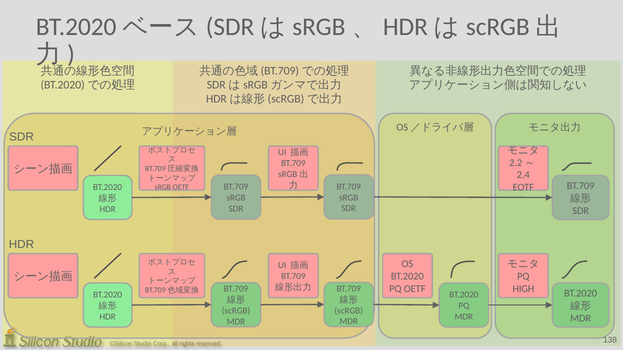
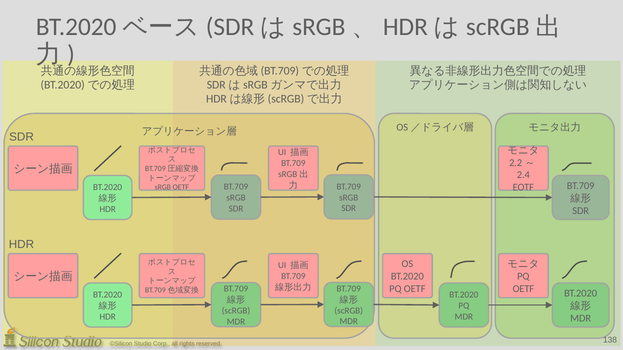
HIGH at (523, 289): HIGH -> OETF
